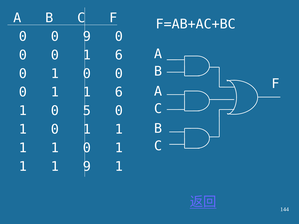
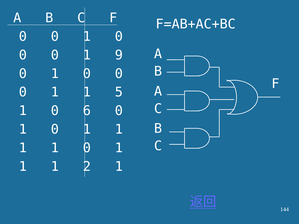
9 at (87, 36): 9 -> 1
0 1 6: 6 -> 9
1 1 6: 6 -> 5
5: 5 -> 6
1 9: 9 -> 2
